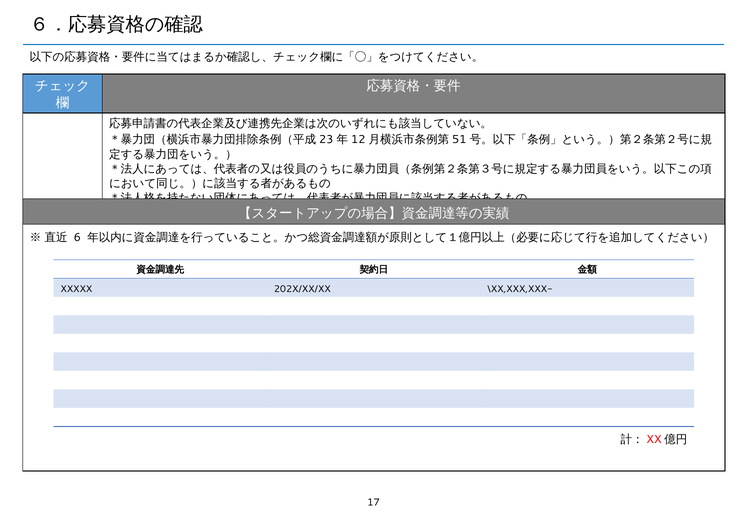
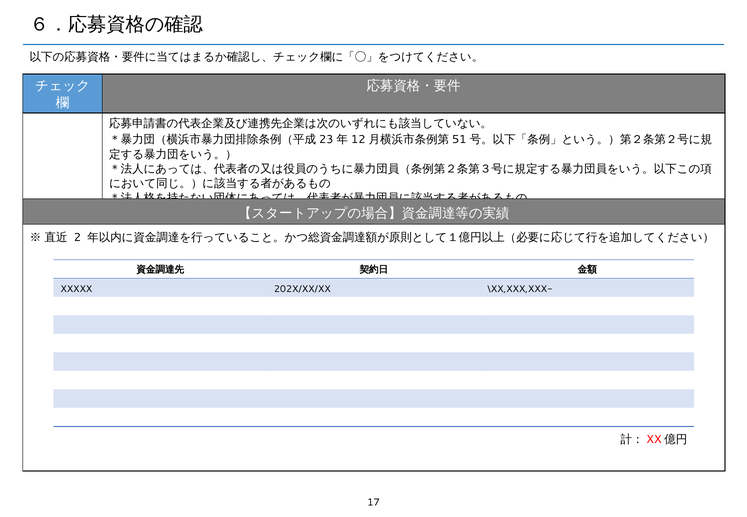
6: 6 -> 2
